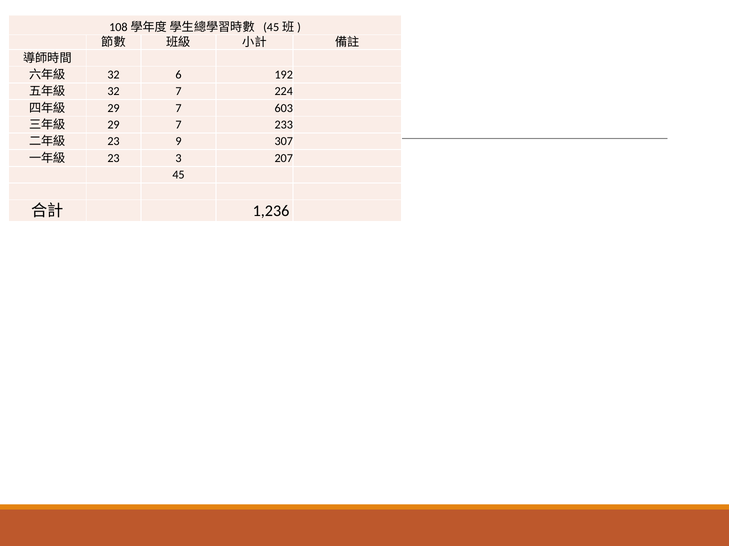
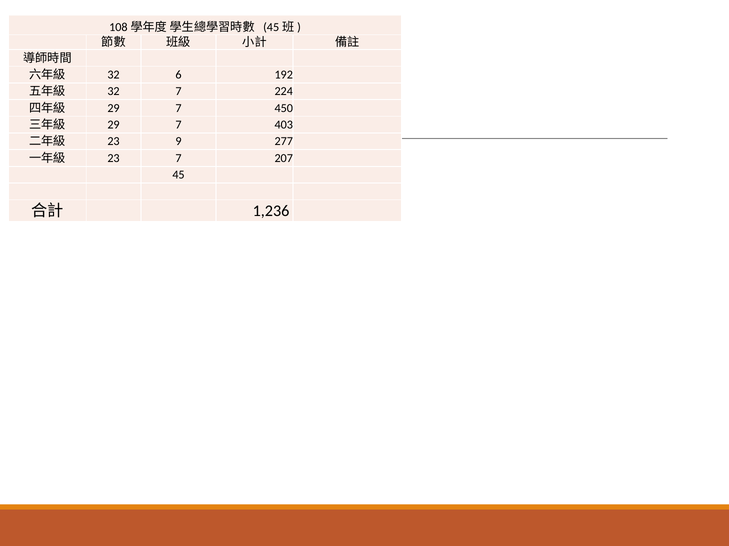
603: 603 -> 450
233: 233 -> 403
307: 307 -> 277
23 3: 3 -> 7
